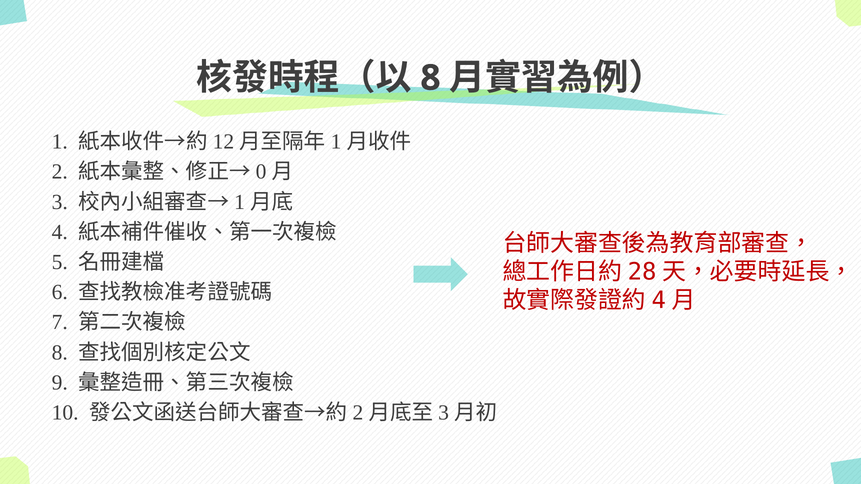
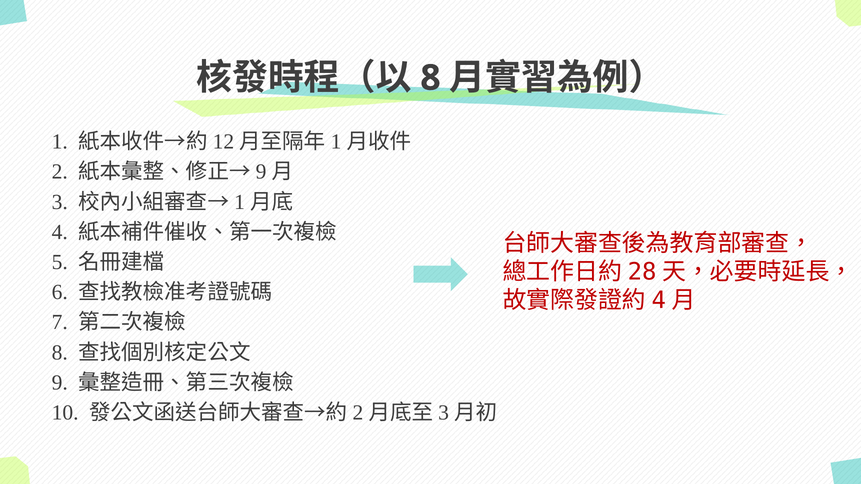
0 at (261, 172): 0 -> 9
